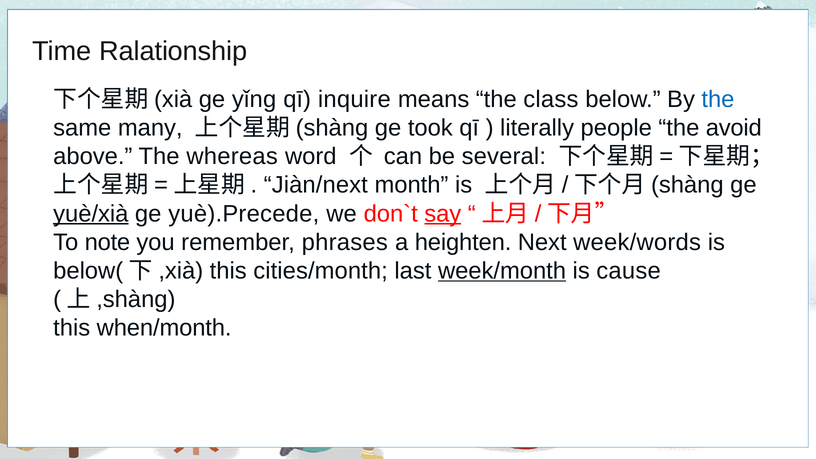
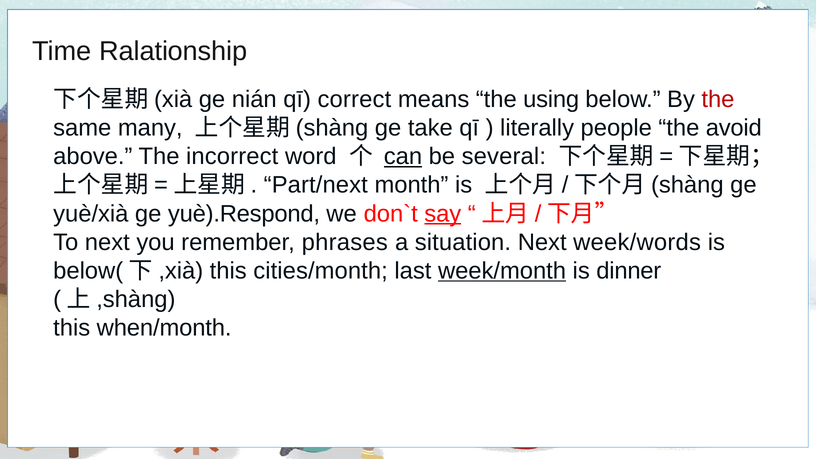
yǐng: yǐng -> nián
inquire: inquire -> correct
class: class -> using
the at (718, 99) colour: blue -> red
took: took -> take
whereas: whereas -> incorrect
can underline: none -> present
Jiàn/next: Jiàn/next -> Part/next
yuè/xià underline: present -> none
yuè).Precede: yuè).Precede -> yuè).Respond
To note: note -> next
heighten: heighten -> situation
cause: cause -> dinner
